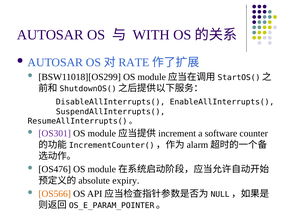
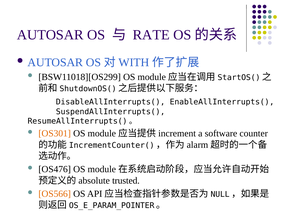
WITH: WITH -> RATE
RATE: RATE -> WITH
OS301 colour: purple -> orange
expiry: expiry -> trusted
